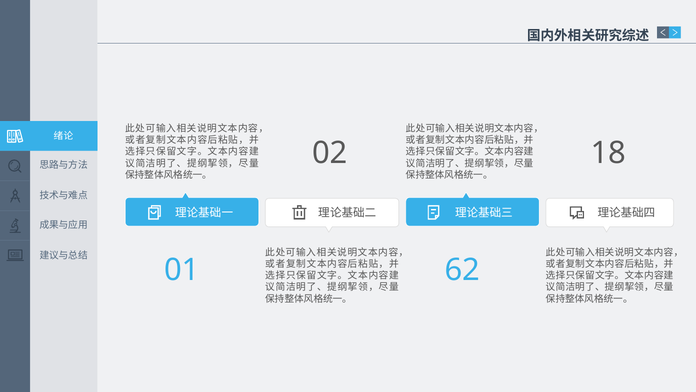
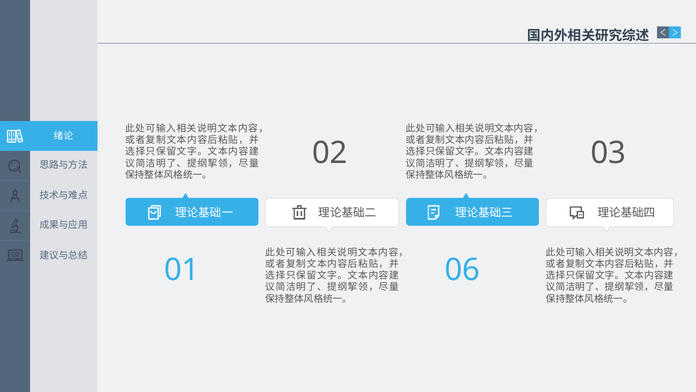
18: 18 -> 03
62: 62 -> 06
